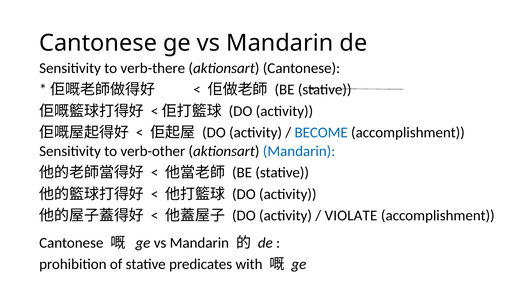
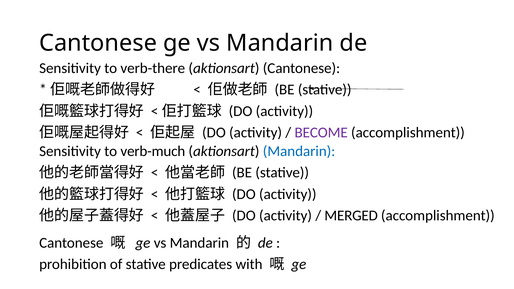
BECOME colour: blue -> purple
verb-other: verb-other -> verb-much
VIOLATE: VIOLATE -> MERGED
